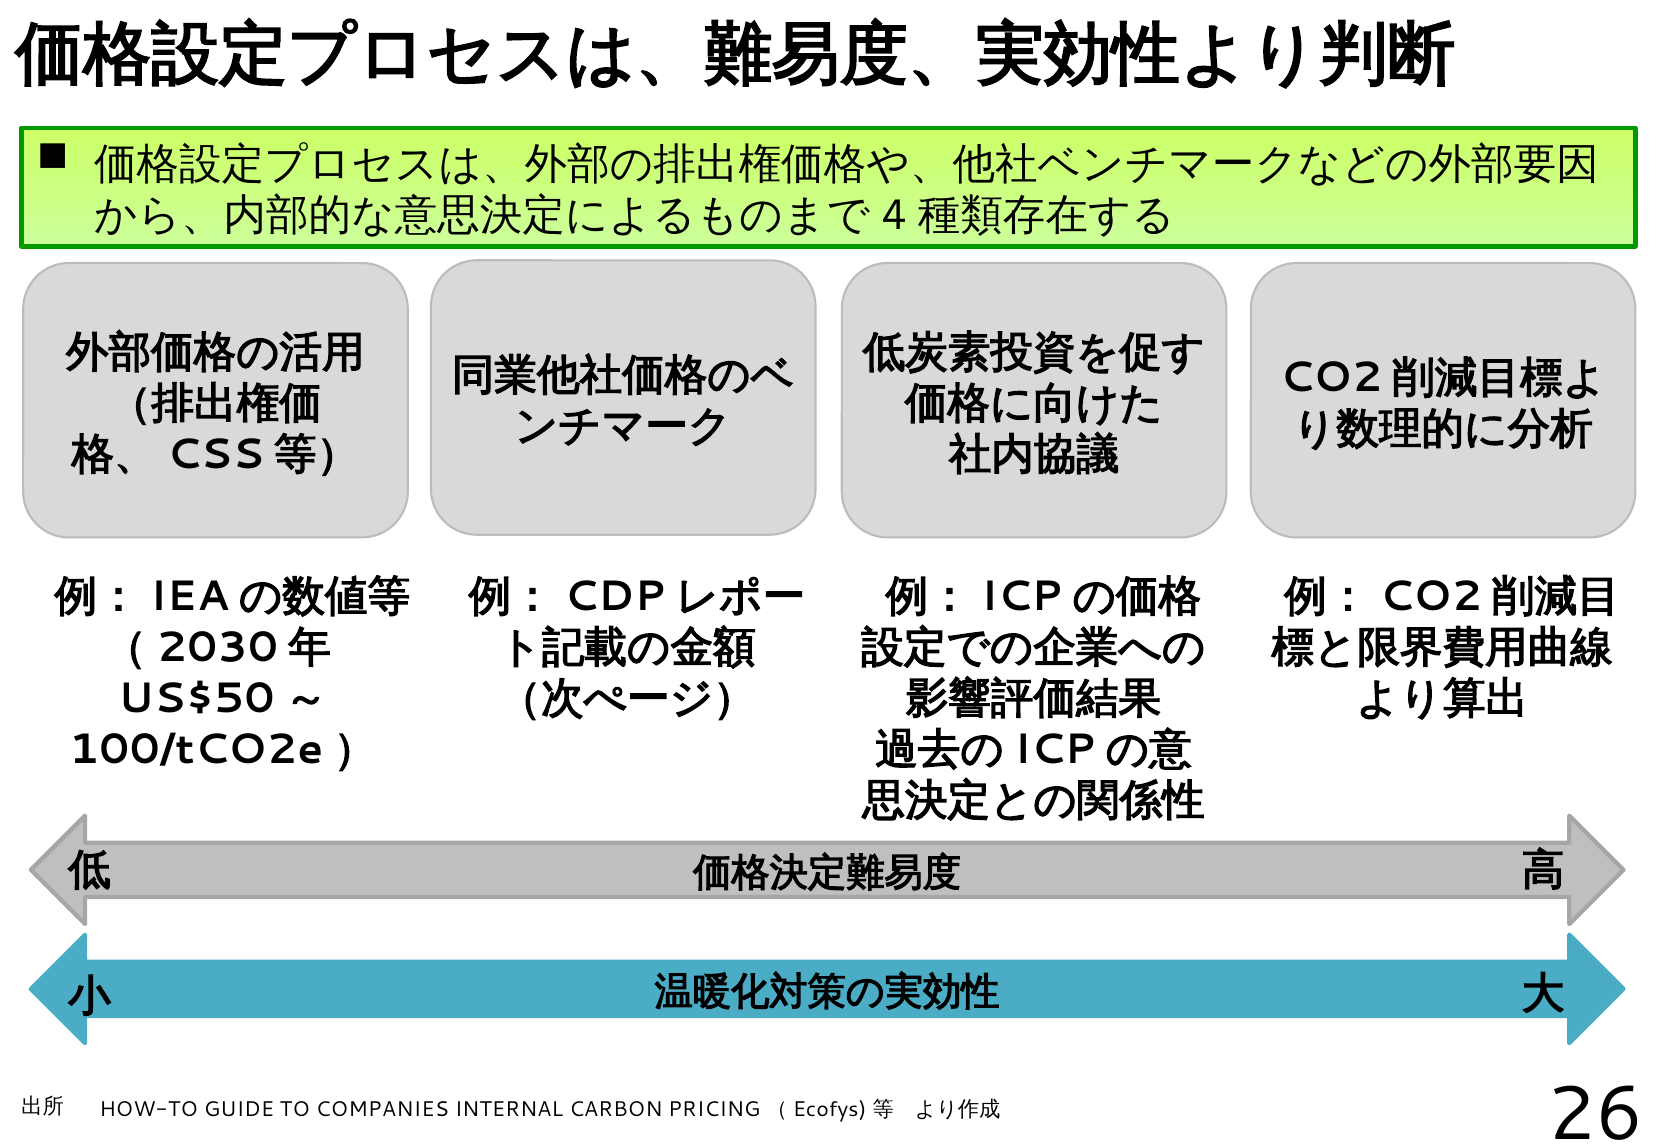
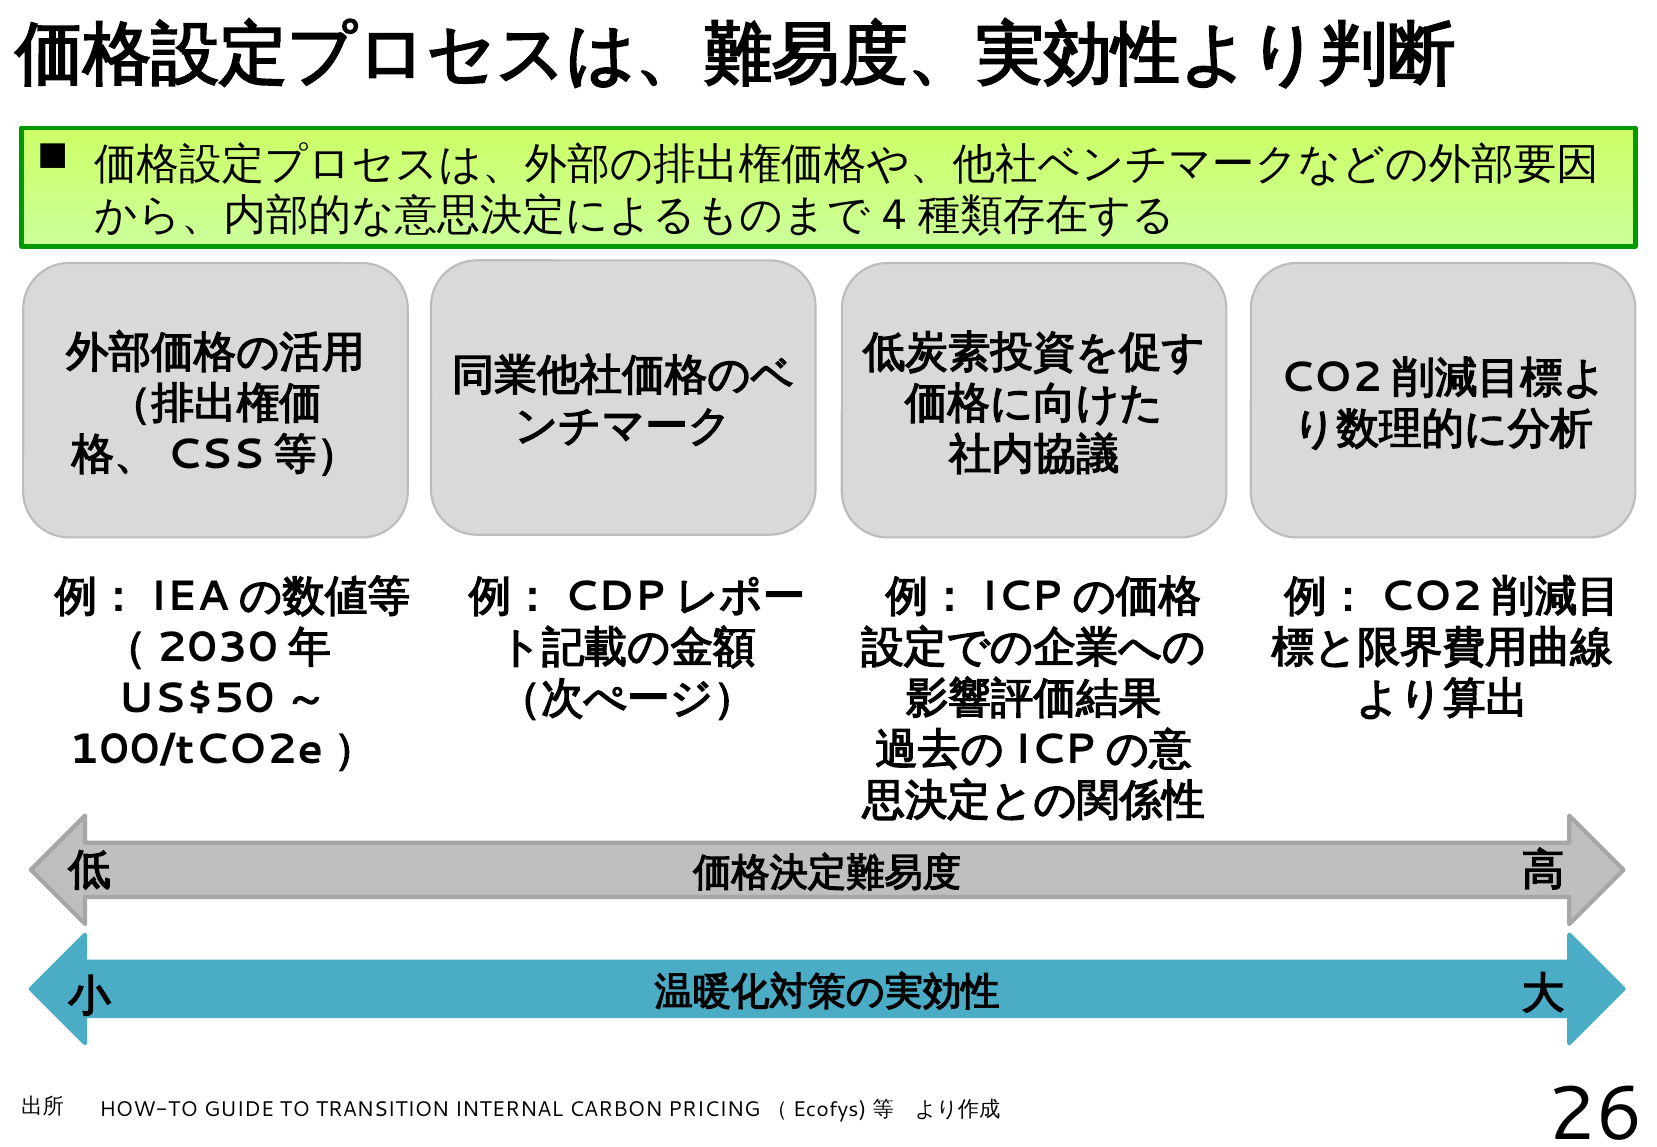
COMPANIES: COMPANIES -> TRANSITION
